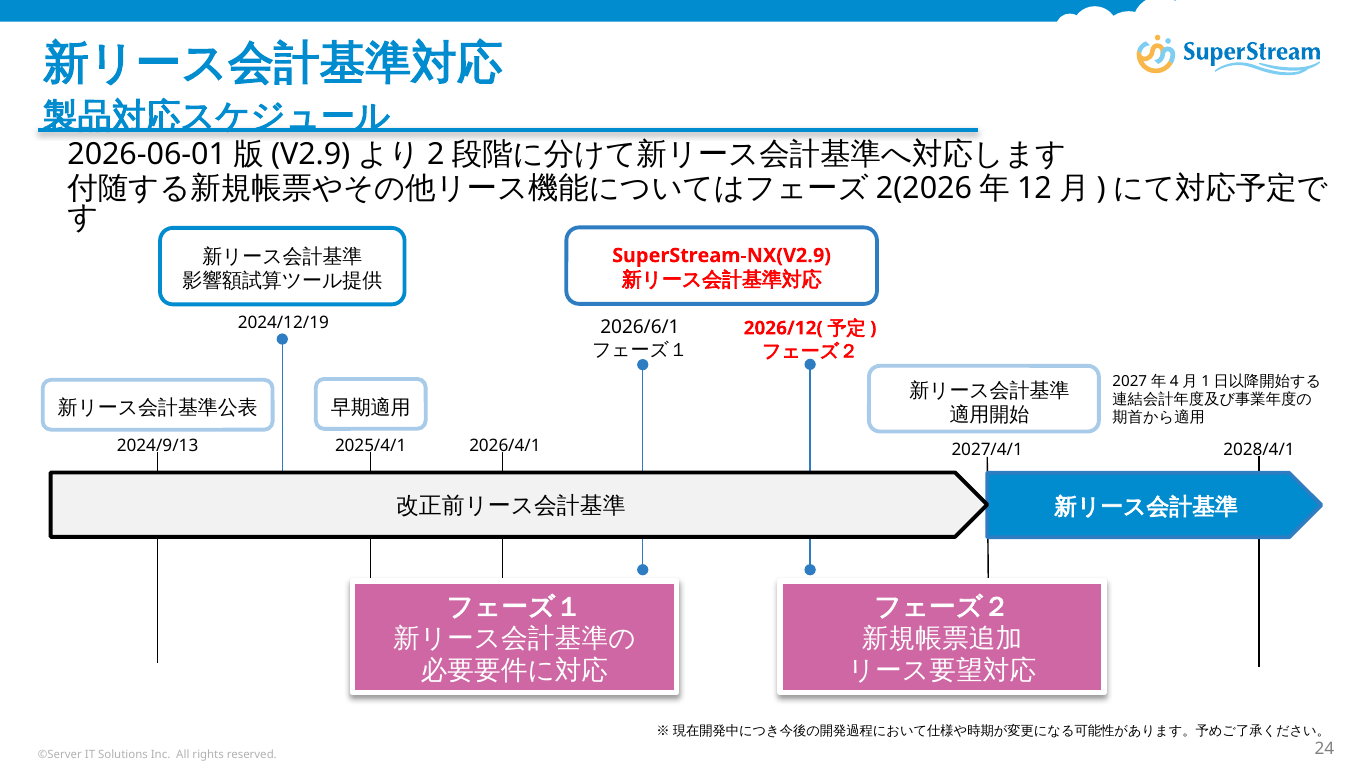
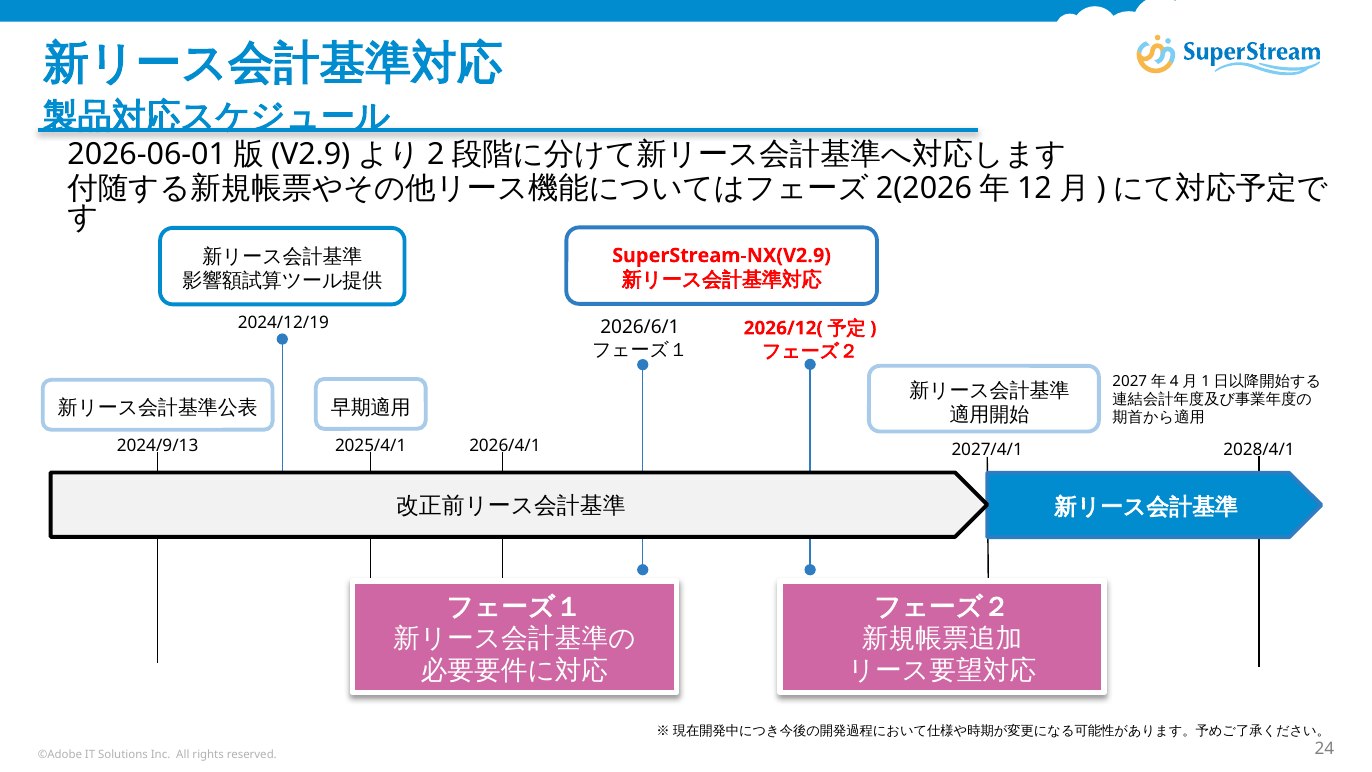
©Server: ©Server -> ©Adobe
